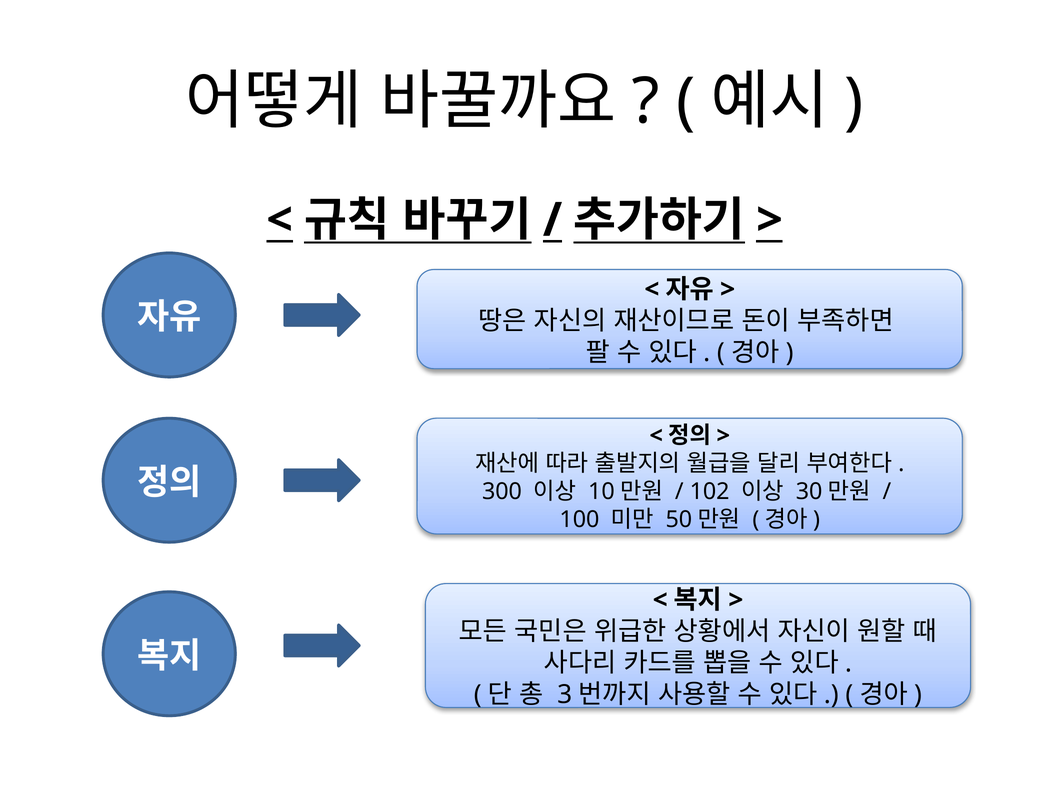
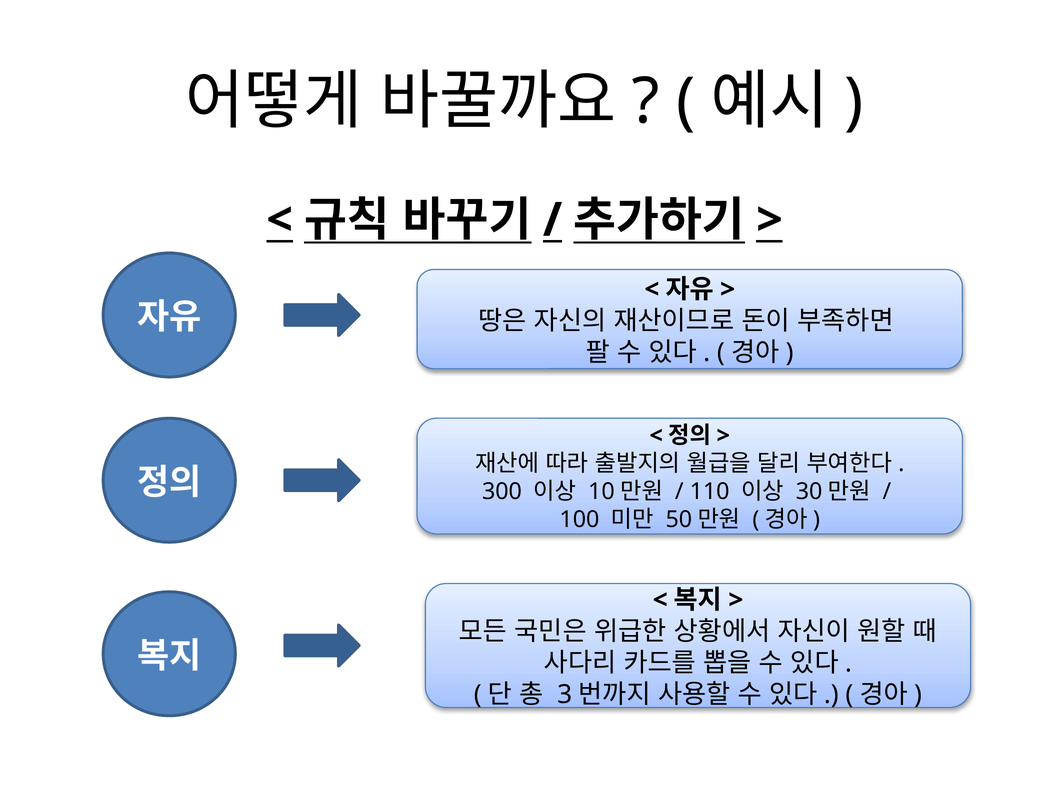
102: 102 -> 110
